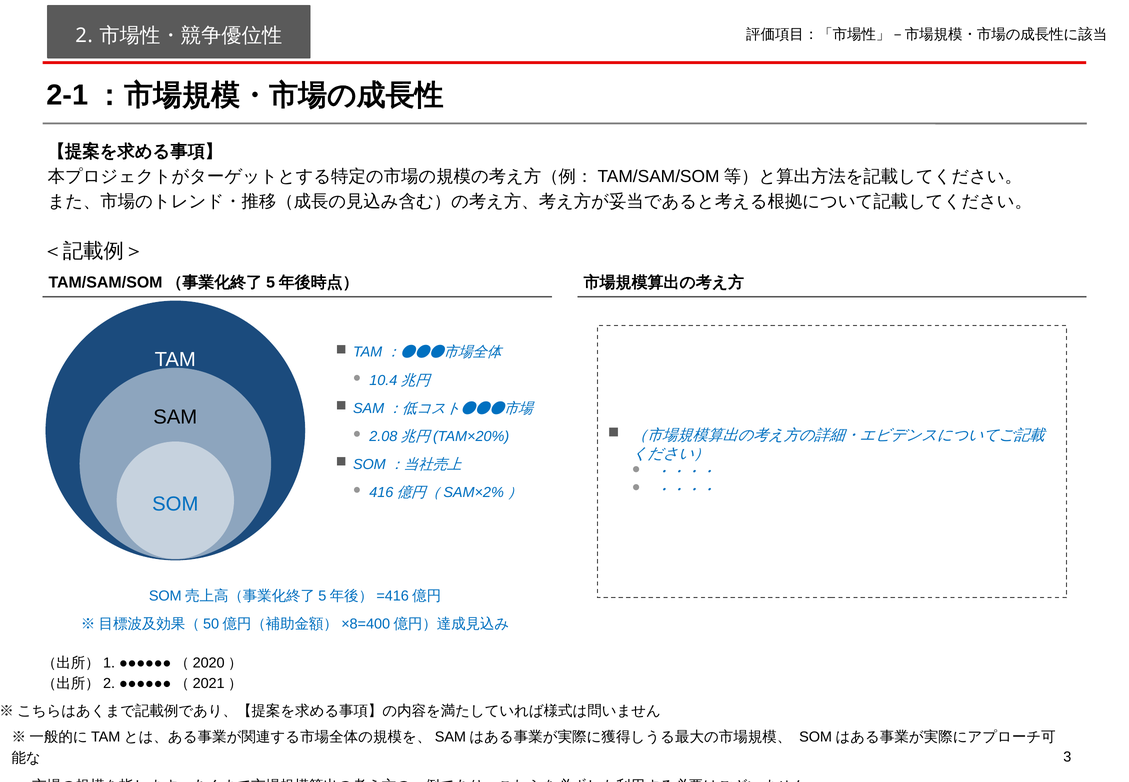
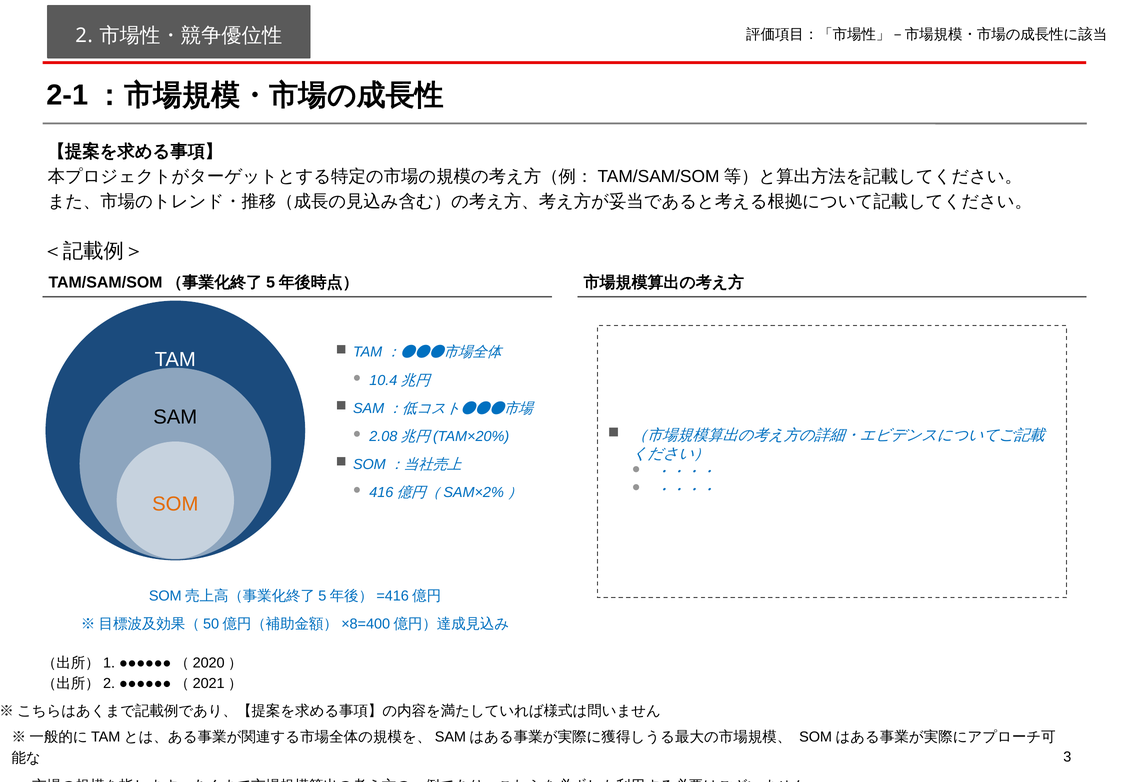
SOM colour: blue -> orange
